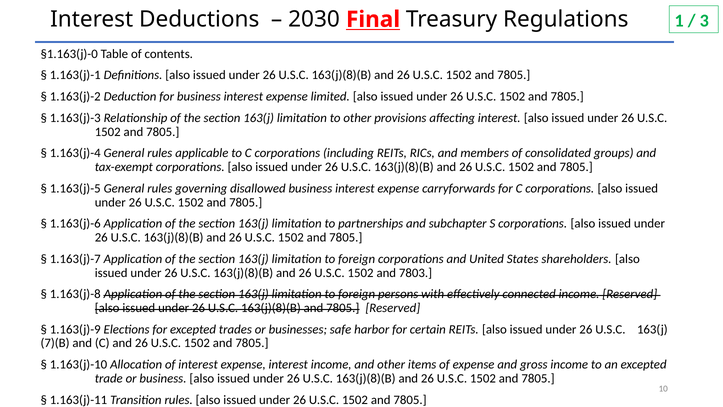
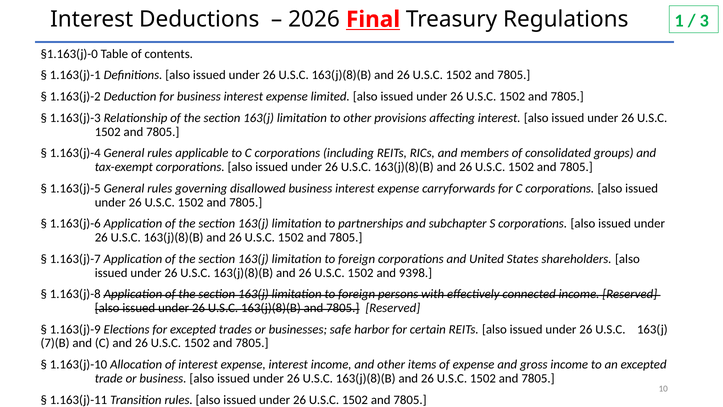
2030: 2030 -> 2026
7803: 7803 -> 9398
